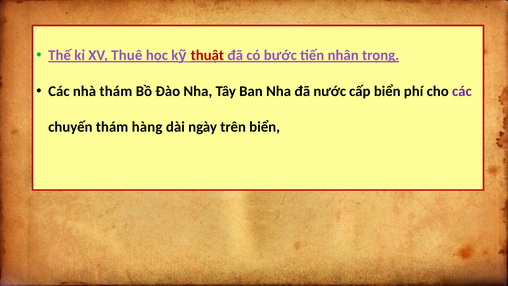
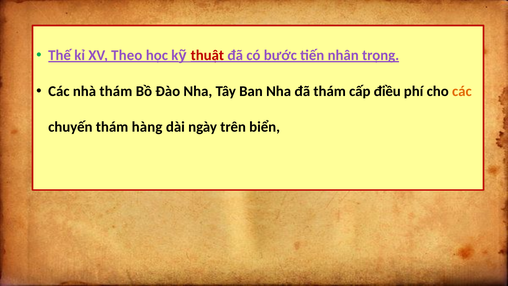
Thuê: Thuê -> Theo
đã nước: nước -> thám
cấp biển: biển -> điều
các at (462, 91) colour: purple -> orange
